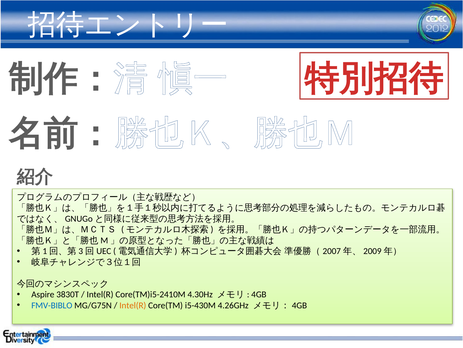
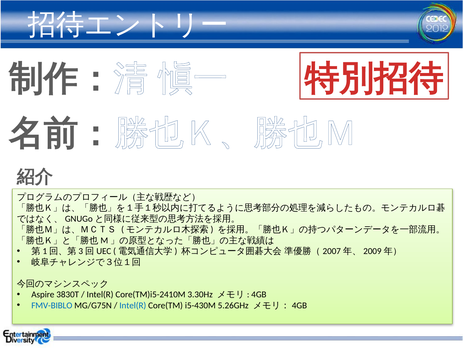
4.30Hz: 4.30Hz -> 3.30Hz
Intel(R at (133, 305) colour: orange -> blue
4.26GHz: 4.26GHz -> 5.26GHz
